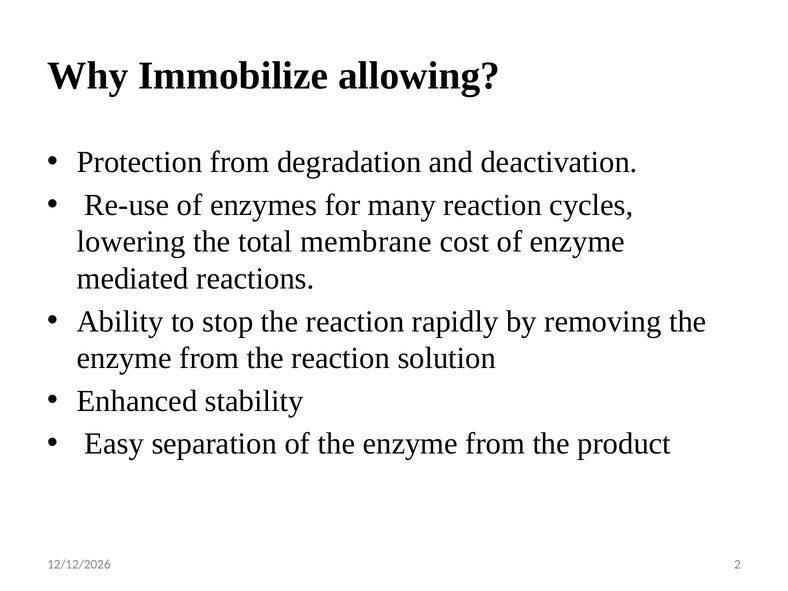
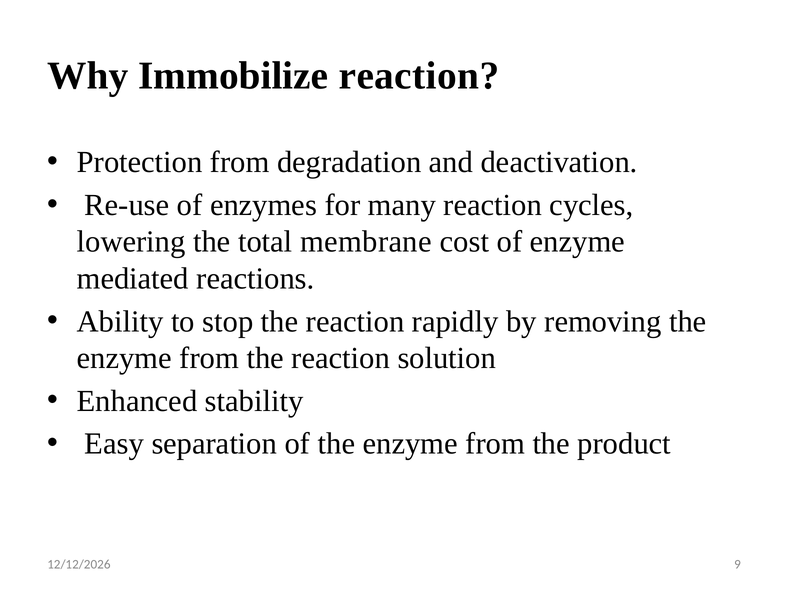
Immobilize allowing: allowing -> reaction
2: 2 -> 9
